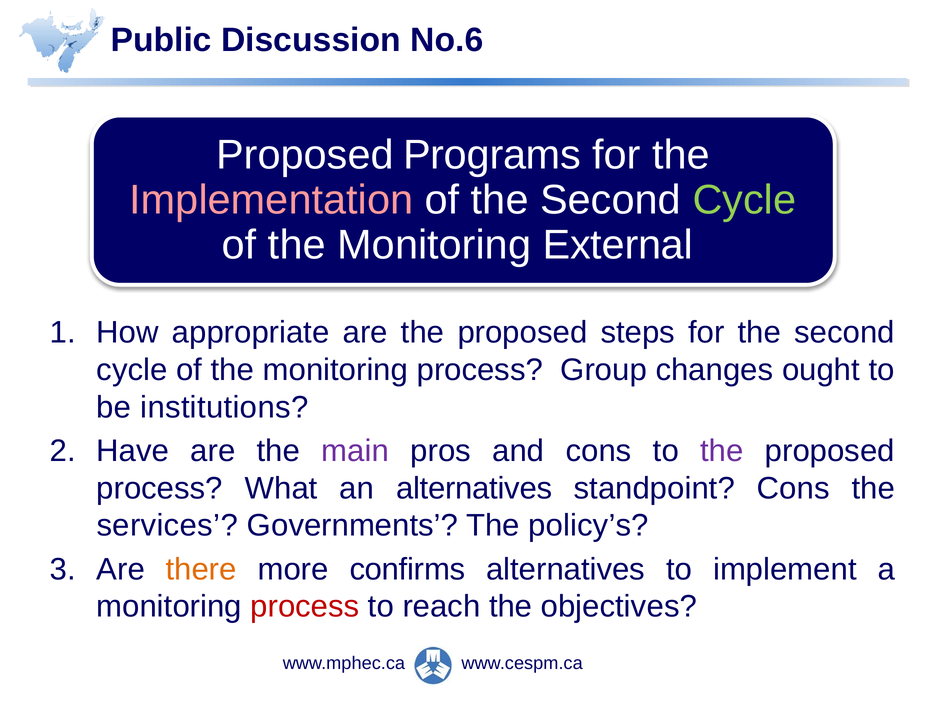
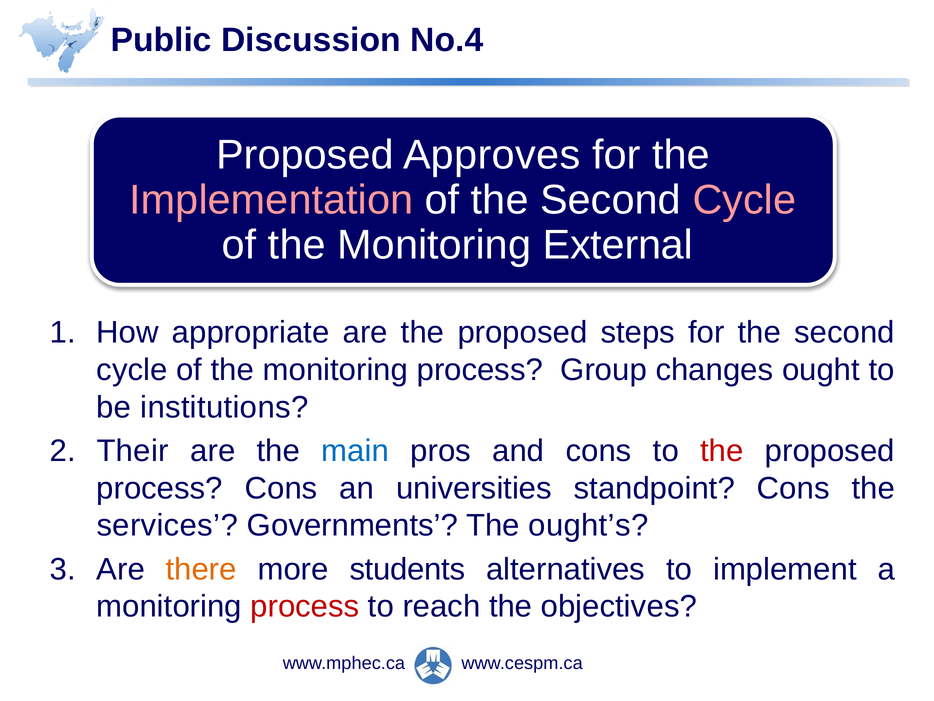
No.6: No.6 -> No.4
Programs: Programs -> Approves
Cycle at (744, 200) colour: light green -> pink
Have: Have -> Their
main colour: purple -> blue
the at (722, 451) colour: purple -> red
process What: What -> Cons
an alternatives: alternatives -> universities
policy’s: policy’s -> ought’s
confirms: confirms -> students
